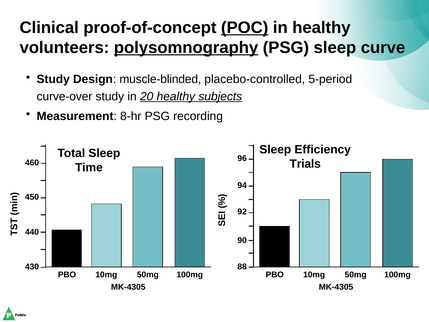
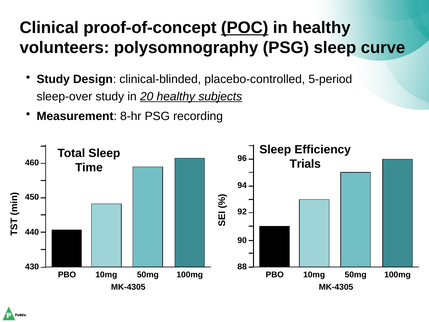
polysomnography underline: present -> none
muscle-blinded: muscle-blinded -> clinical-blinded
curve-over: curve-over -> sleep-over
